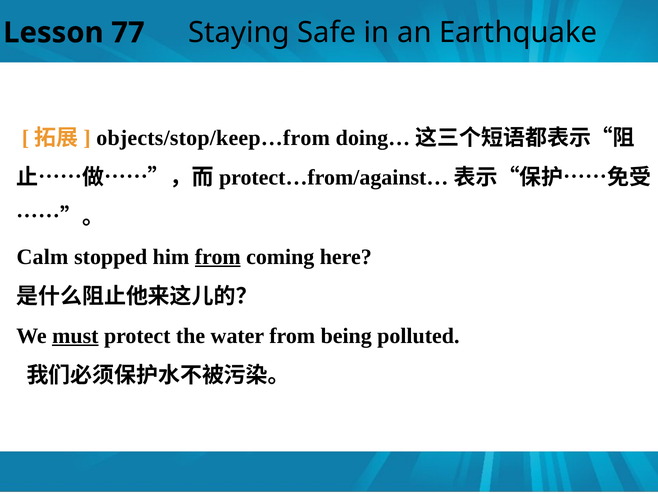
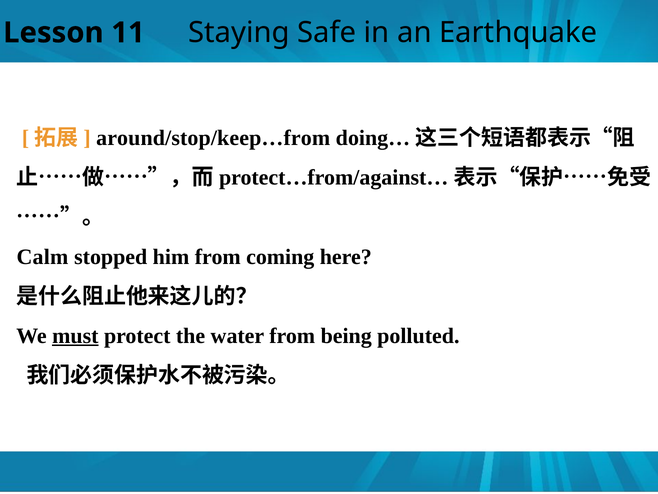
77: 77 -> 11
objects/stop/keep…from: objects/stop/keep…from -> around/stop/keep…from
from at (218, 257) underline: present -> none
